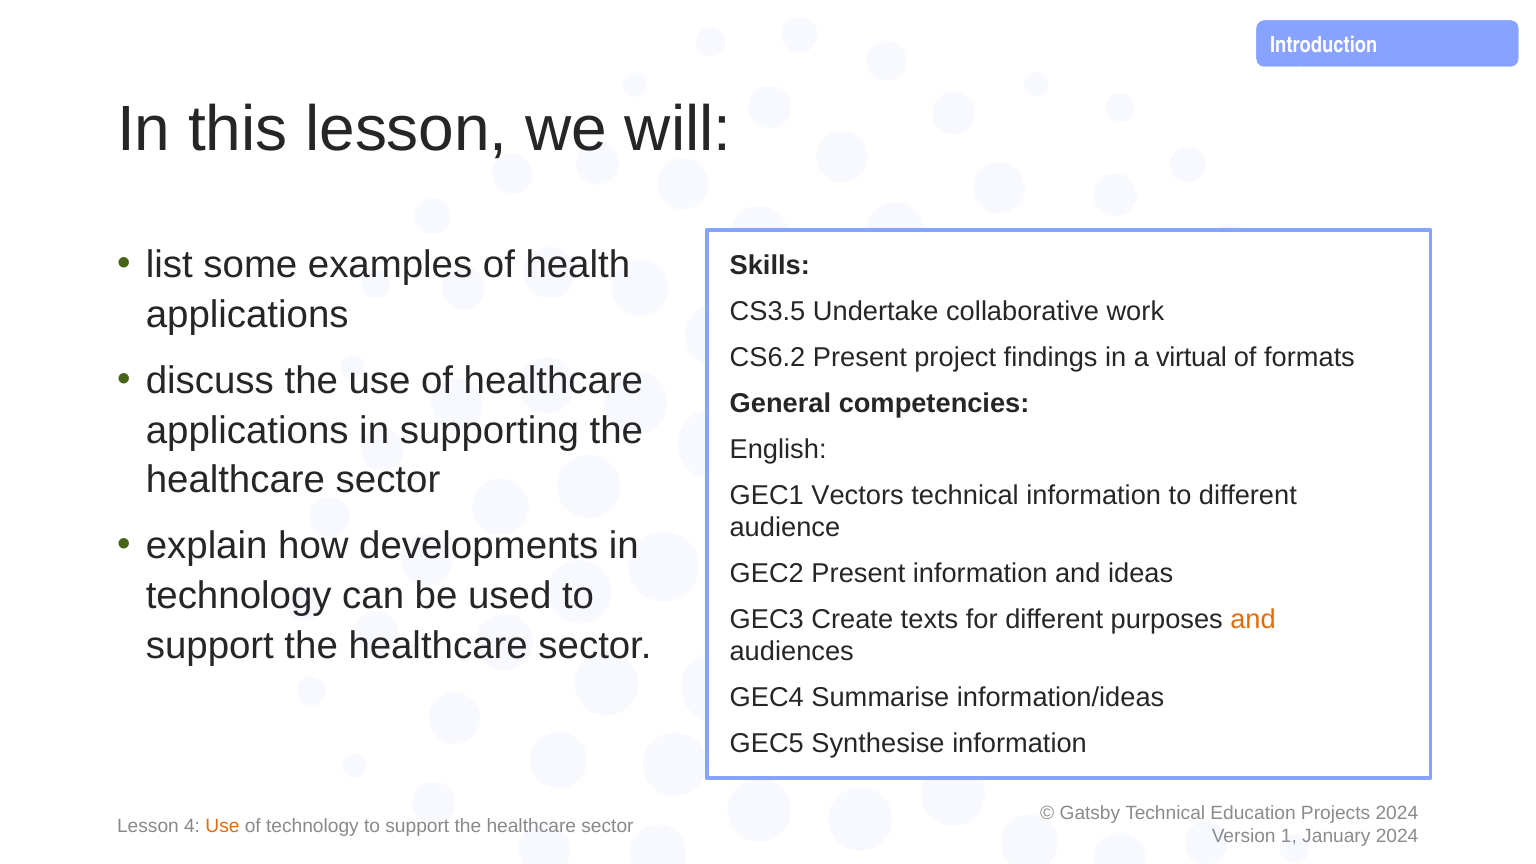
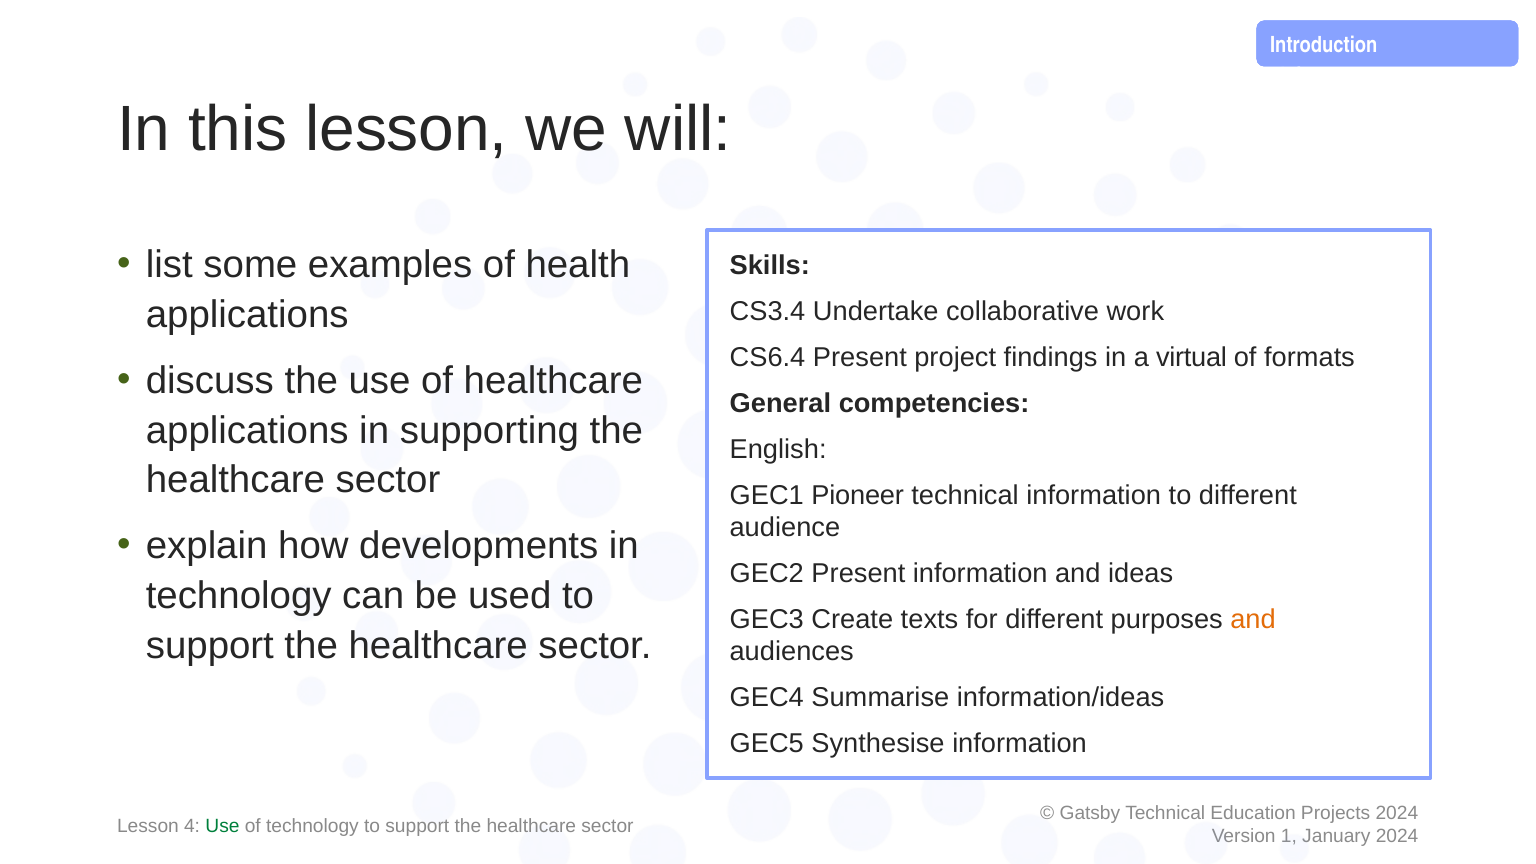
CS3.5: CS3.5 -> CS3.4
CS6.2: CS6.2 -> CS6.4
Vectors: Vectors -> Pioneer
Use at (222, 826) colour: orange -> green
